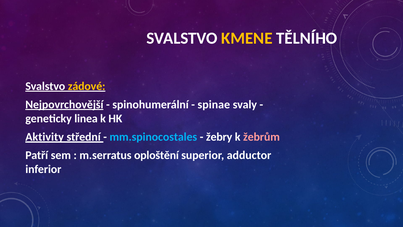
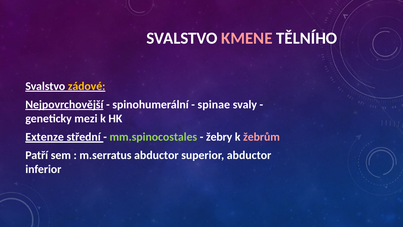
KMENE colour: yellow -> pink
linea: linea -> mezi
Aktivity: Aktivity -> Extenze
mm.spinocostales colour: light blue -> light green
m.serratus oploštění: oploštění -> abductor
superior adductor: adductor -> abductor
